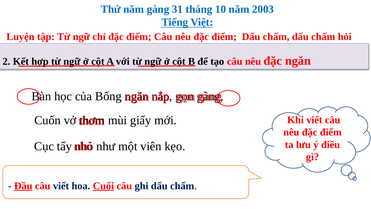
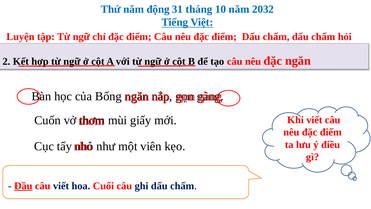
năm gàng: gàng -> động
2003: 2003 -> 2032
Cuối underline: present -> none
